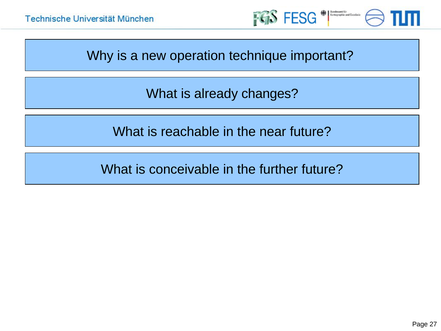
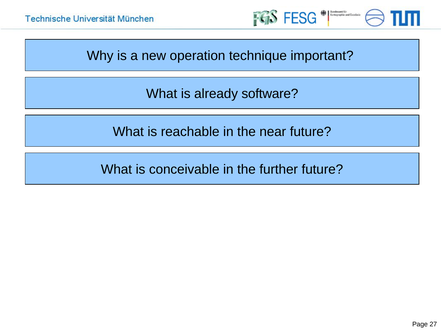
changes: changes -> software
